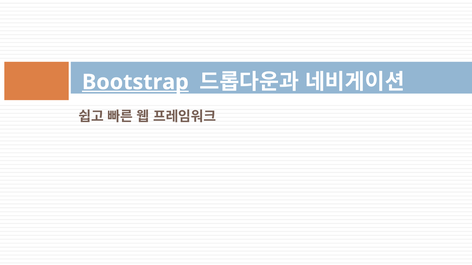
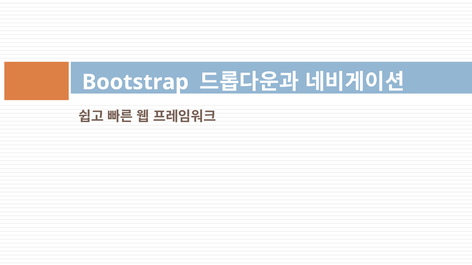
Bootstrap underline: present -> none
